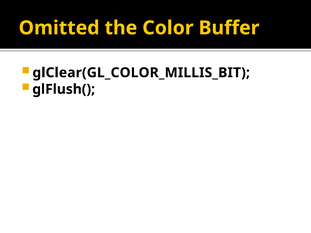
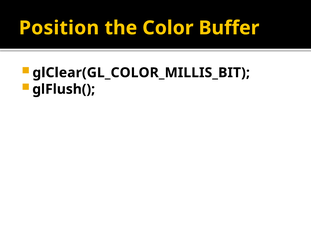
Omitted: Omitted -> Position
